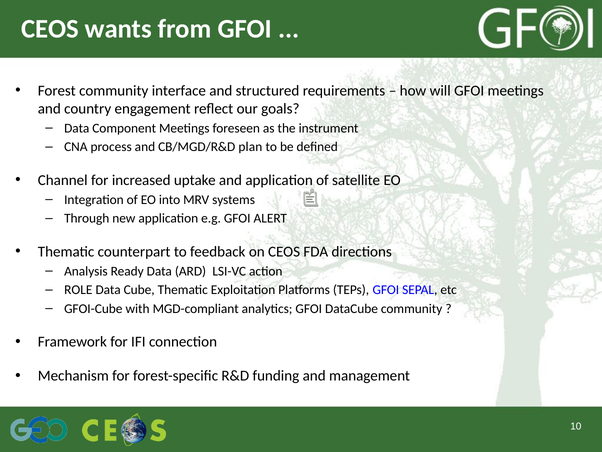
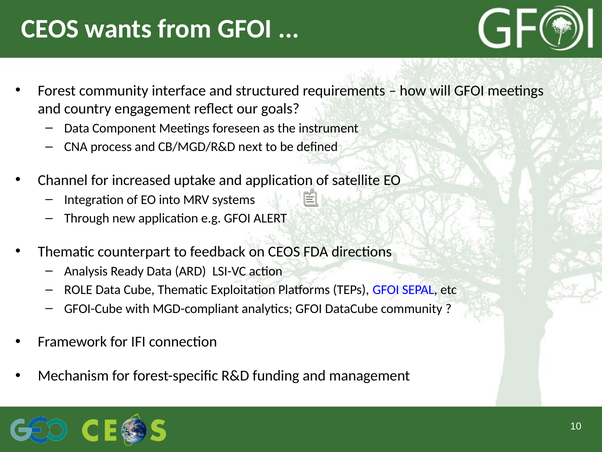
plan: plan -> next
